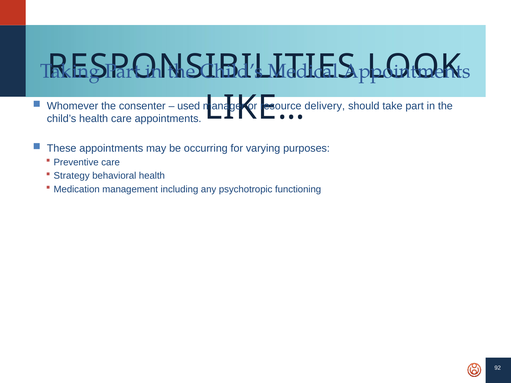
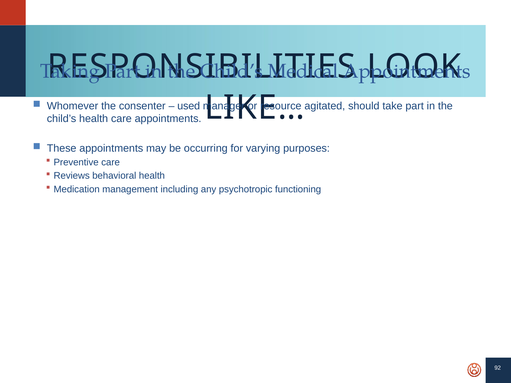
delivery: delivery -> agitated
Strategy: Strategy -> Reviews
